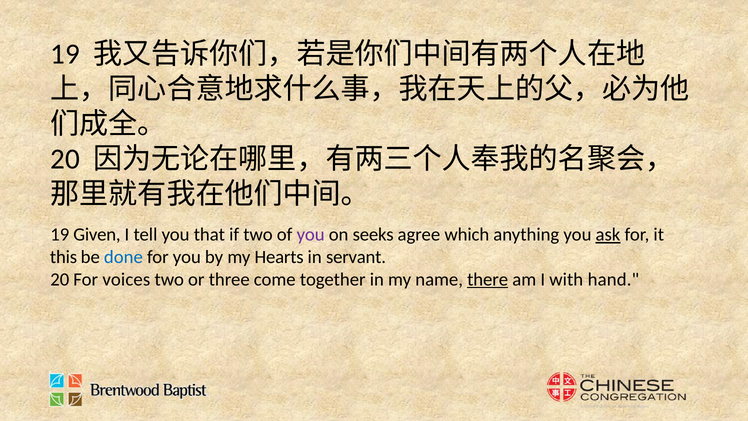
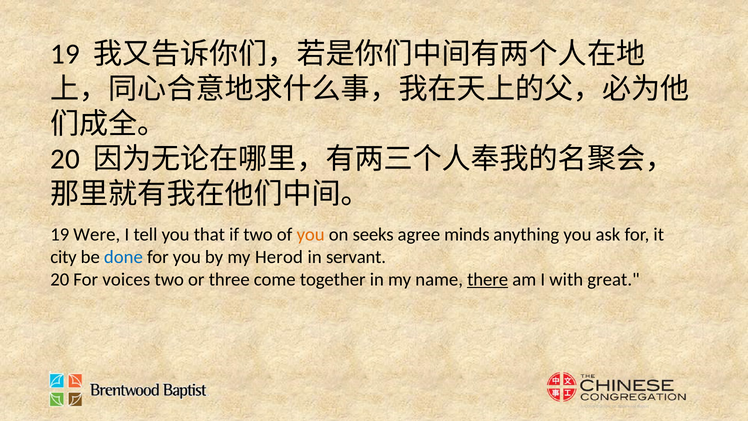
Given: Given -> Were
you at (311, 235) colour: purple -> orange
which: which -> minds
ask underline: present -> none
this: this -> city
Hearts: Hearts -> Herod
hand: hand -> great
